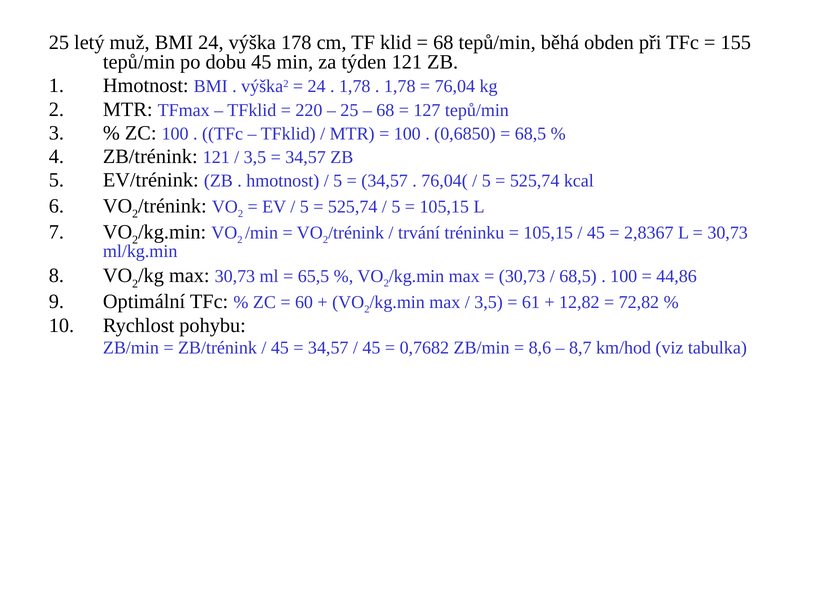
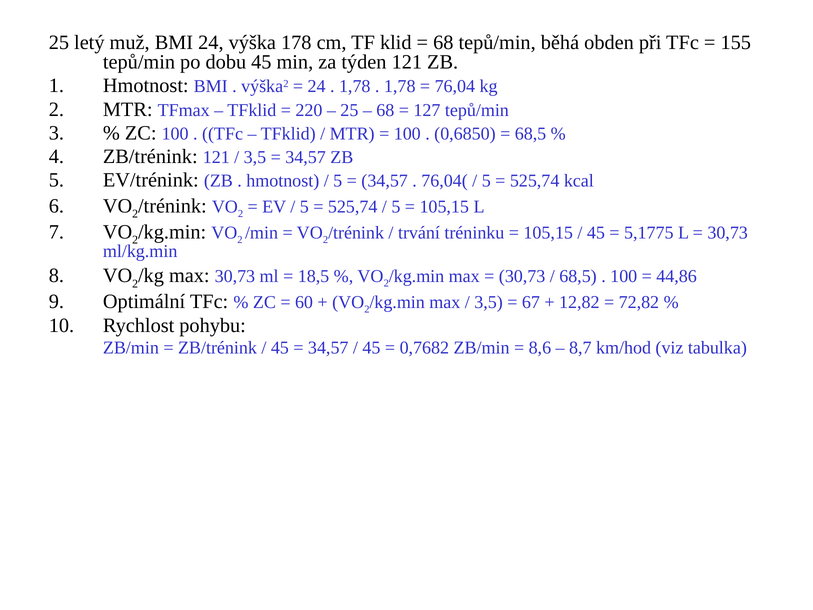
2,8367: 2,8367 -> 5,1775
65,5: 65,5 -> 18,5
61: 61 -> 67
